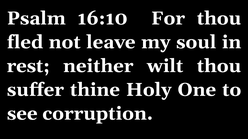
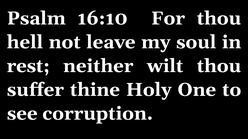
fled: fled -> hell
